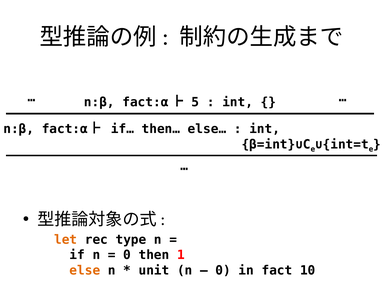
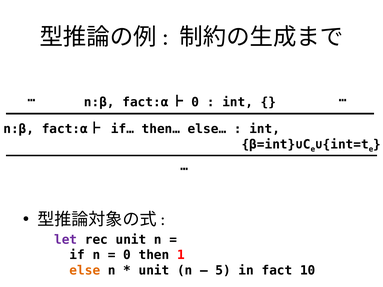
fact:α 5: 5 -> 0
let colour: orange -> purple
rec type: type -> unit
0 at (223, 271): 0 -> 5
